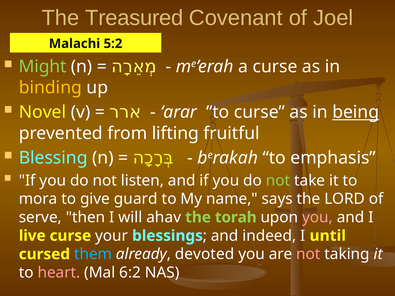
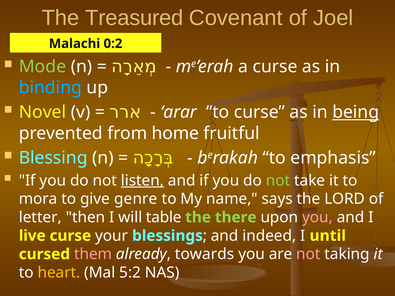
5:2: 5:2 -> 0:2
Might: Might -> Mode
binding colour: yellow -> light blue
lifting: lifting -> home
listen underline: none -> present
guard: guard -> genre
serve: serve -> letter
ahav: ahav -> table
torah: torah -> there
them colour: light blue -> pink
devoted: devoted -> towards
heart colour: pink -> yellow
6:2: 6:2 -> 5:2
